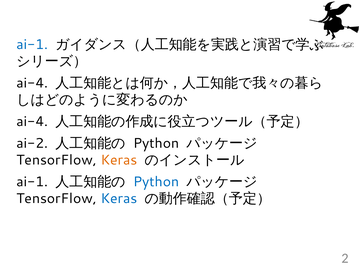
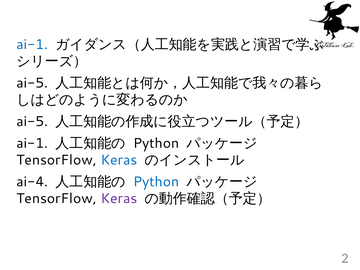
ai-4 at (32, 83): ai-4 -> ai-5
ai-4 at (32, 122): ai-4 -> ai-5
ai-2 at (32, 143): ai-2 -> ai-1
Keras at (119, 160) colour: orange -> blue
ai-1 at (32, 182): ai-1 -> ai-4
Keras at (119, 199) colour: blue -> purple
